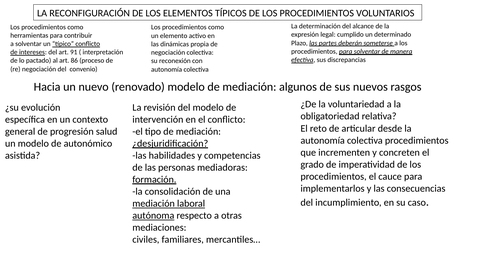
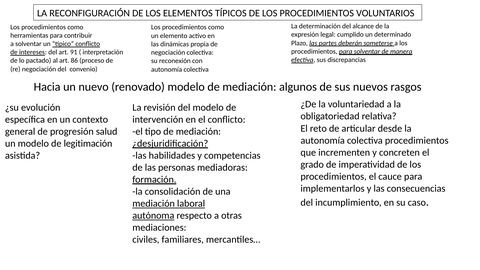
autonómico: autonómico -> legitimación
